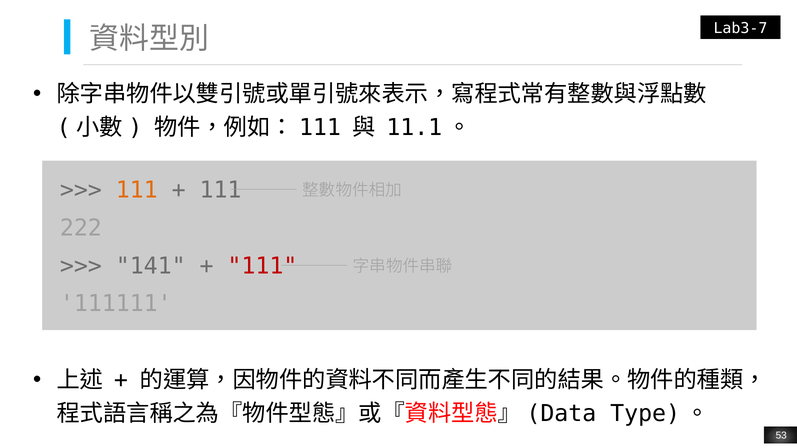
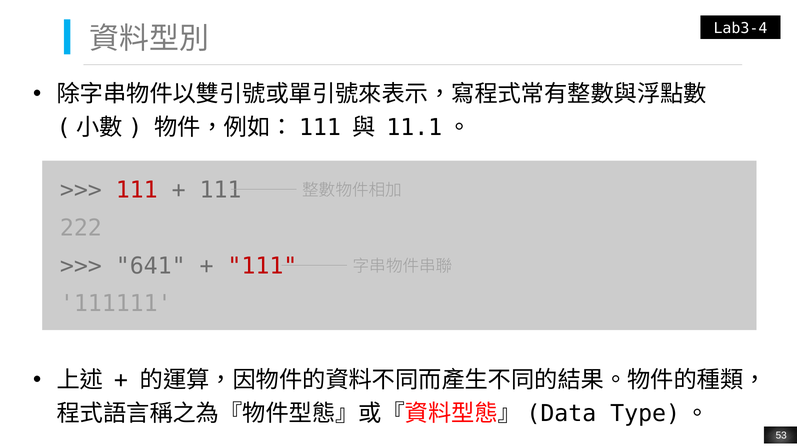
Lab3-7: Lab3-7 -> Lab3-4
111 at (137, 190) colour: orange -> red
141: 141 -> 641
